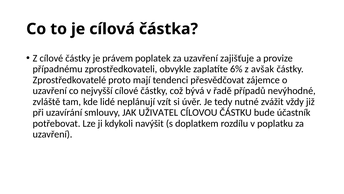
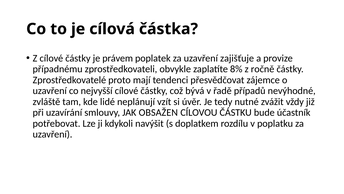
6%: 6% -> 8%
avšak: avšak -> ročně
UŽIVATEL: UŽIVATEL -> OBSAŽEN
